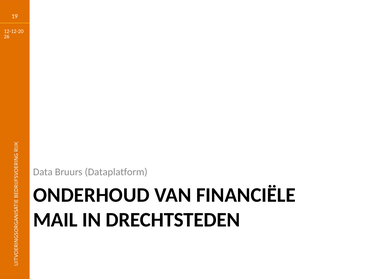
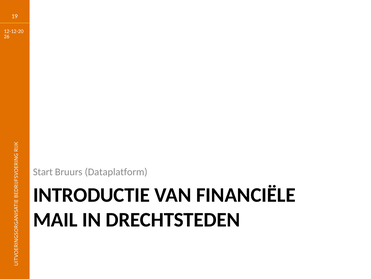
Data: Data -> Start
ONDERHOUD: ONDERHOUD -> INTRODUCTIE
